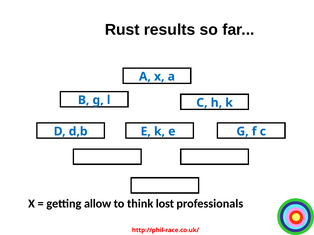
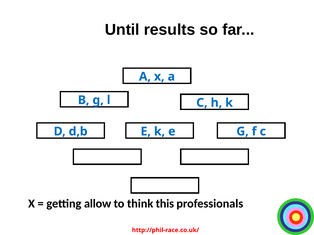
Rust: Rust -> Until
lost: lost -> this
